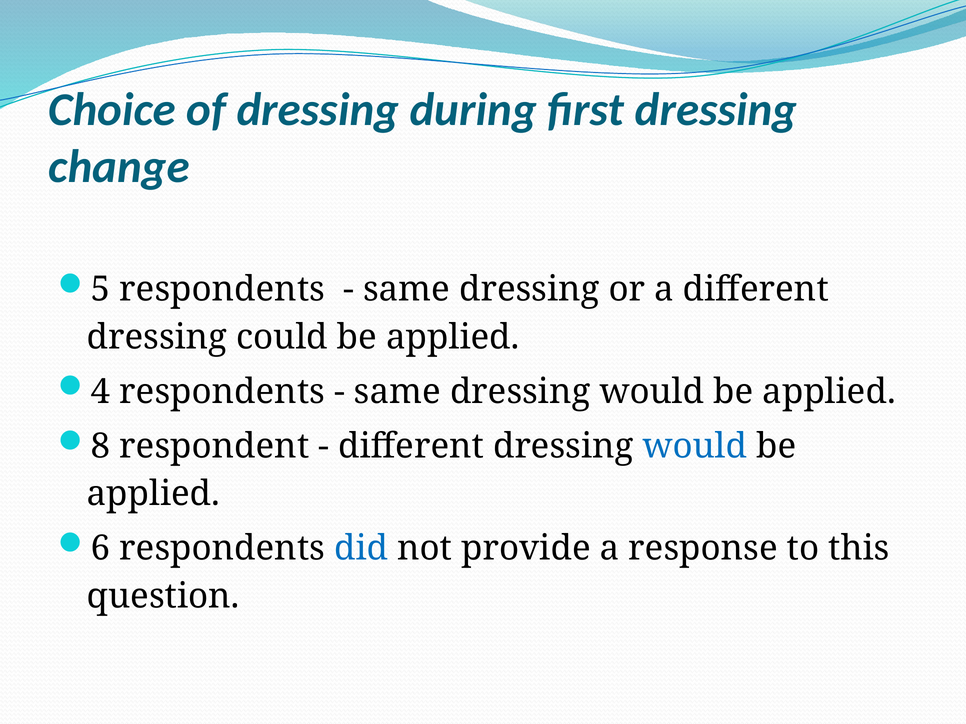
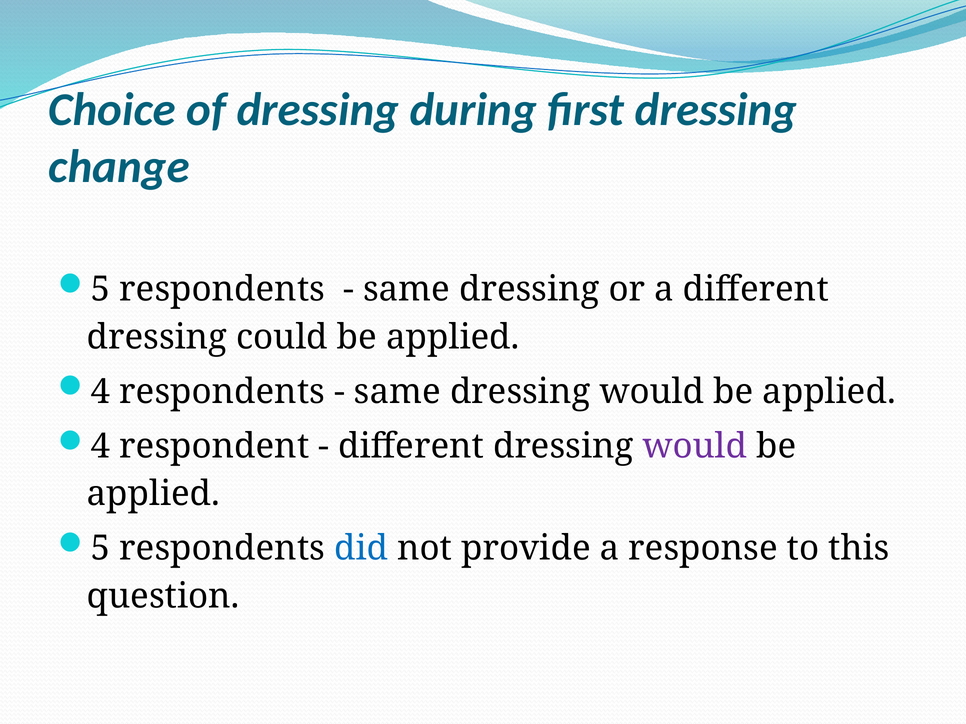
8 at (101, 447): 8 -> 4
would at (695, 447) colour: blue -> purple
6 at (101, 549): 6 -> 5
